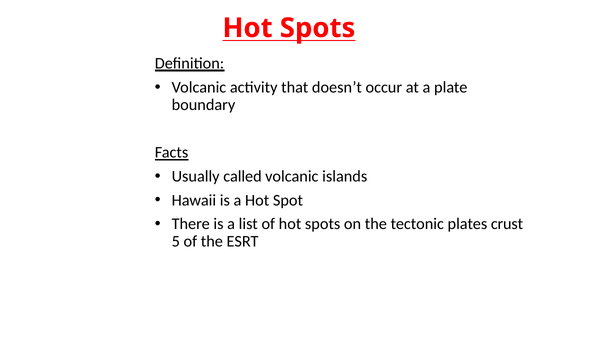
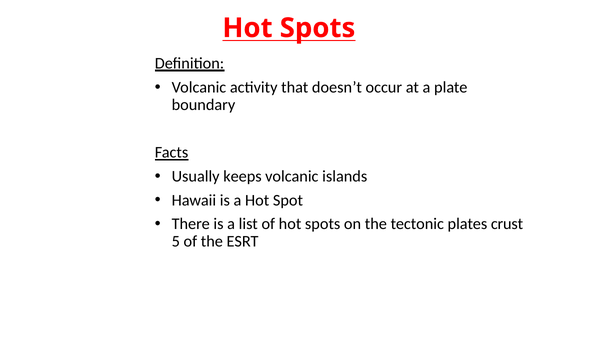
called: called -> keeps
